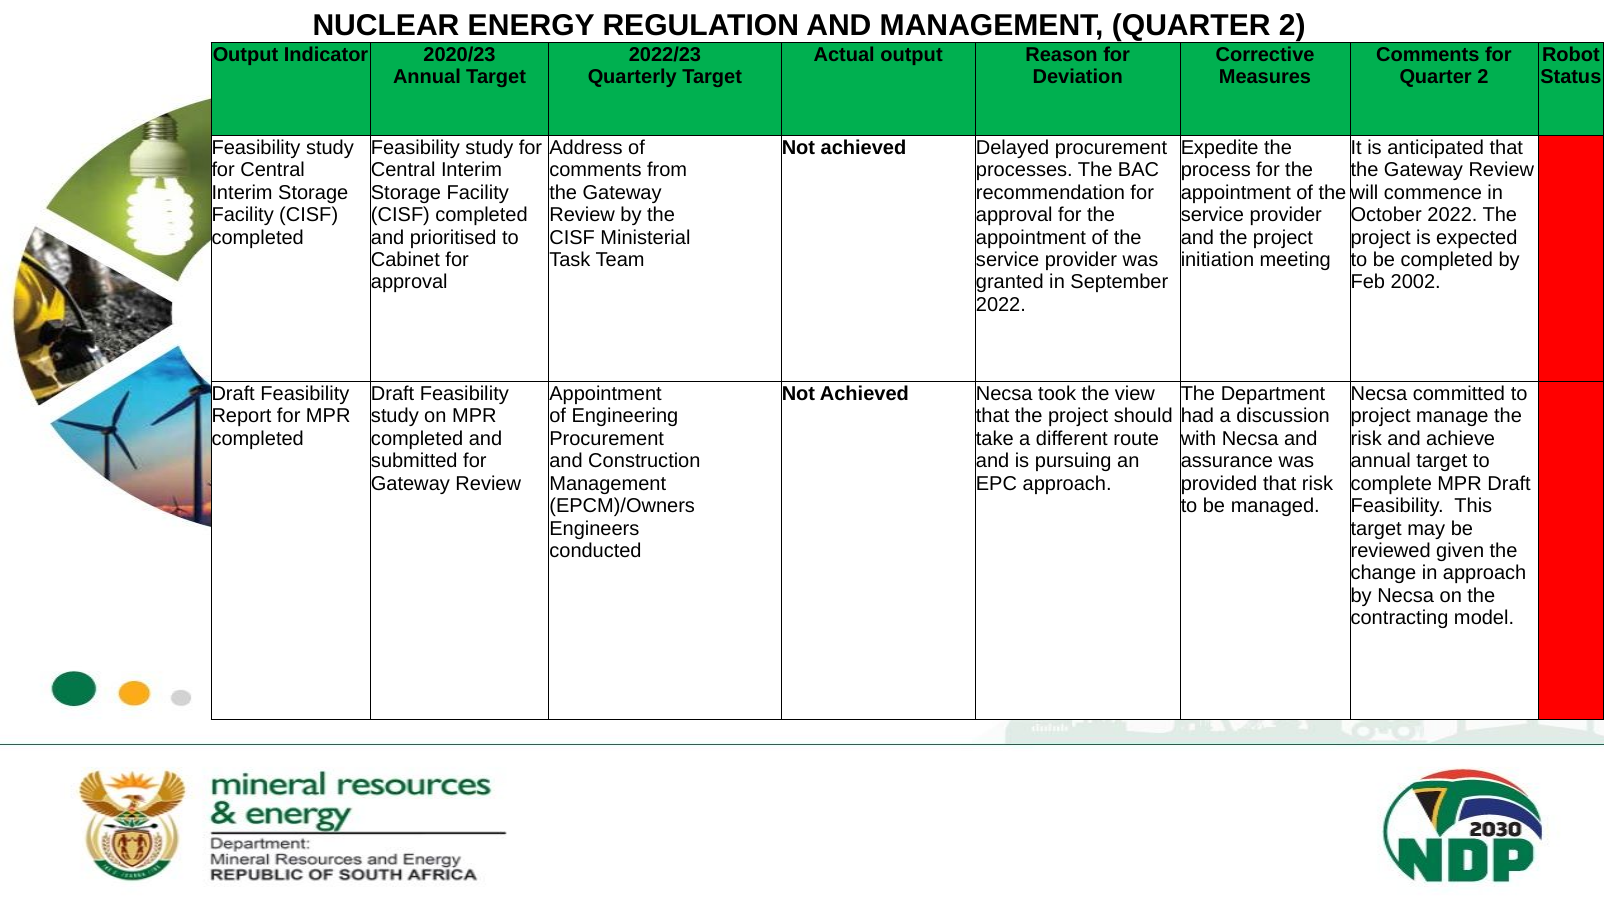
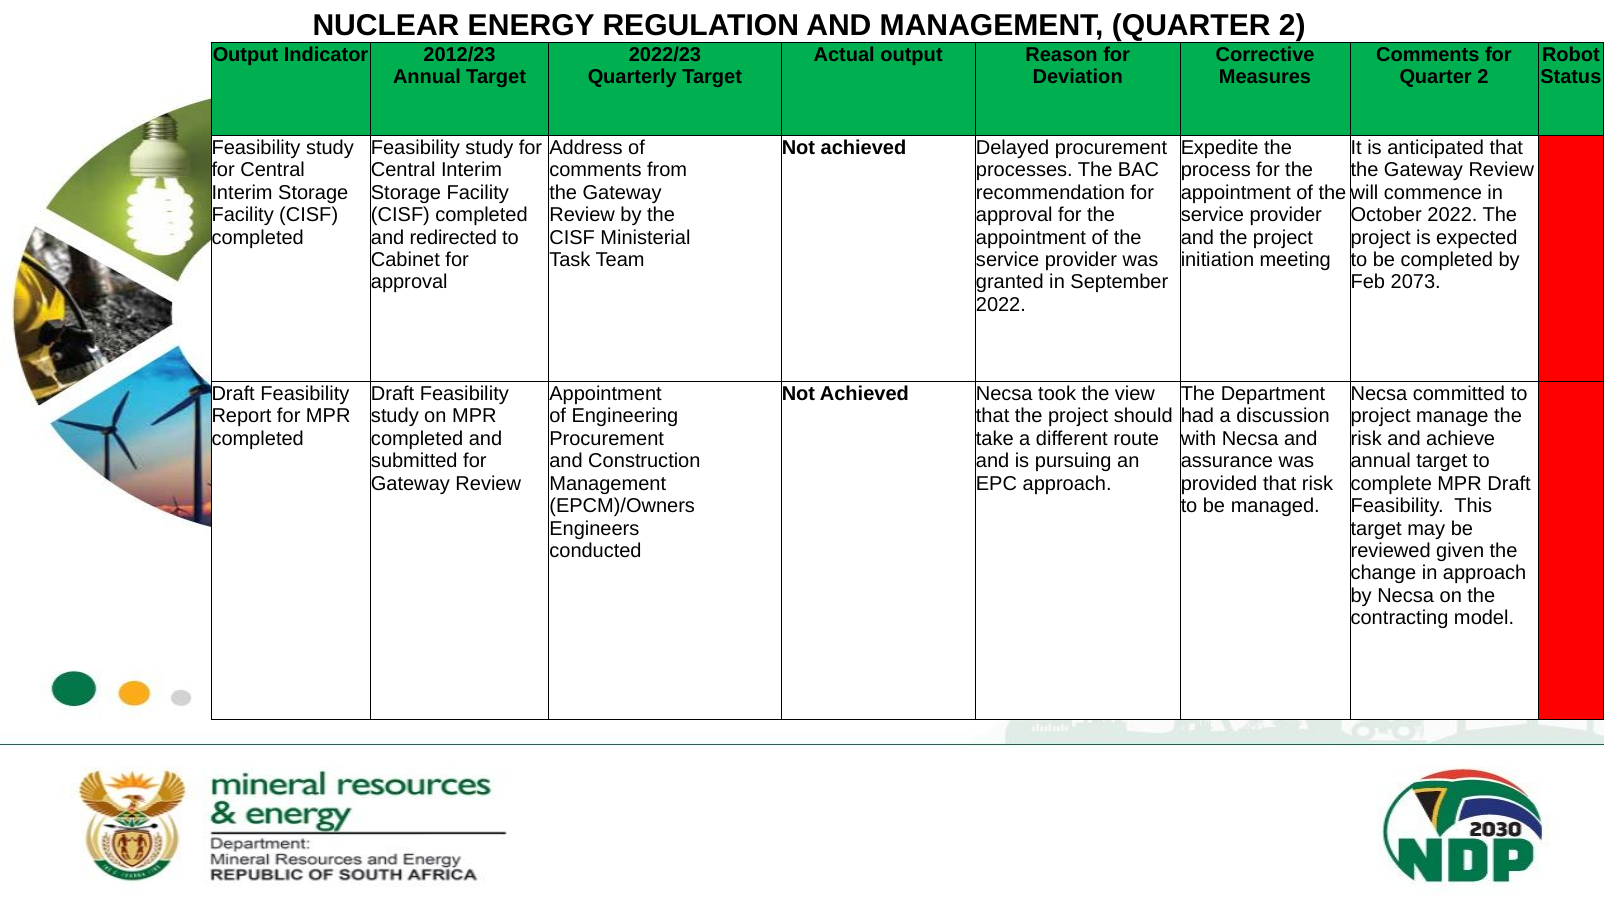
2020/23: 2020/23 -> 2012/23
prioritised: prioritised -> redirected
2002: 2002 -> 2073
